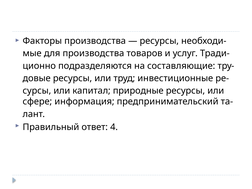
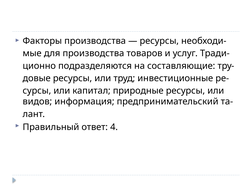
сфере: сфере -> видов
